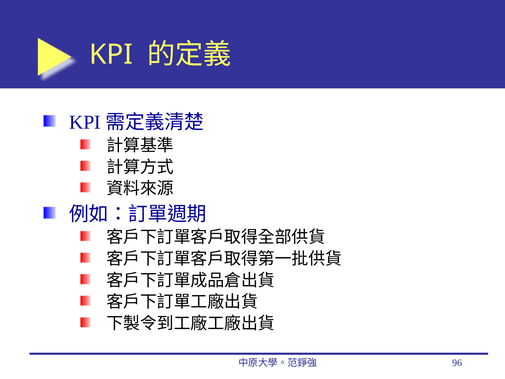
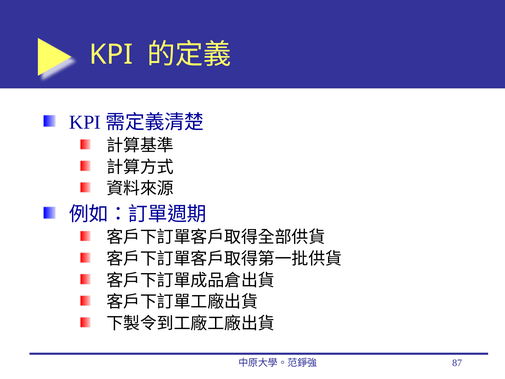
96: 96 -> 87
